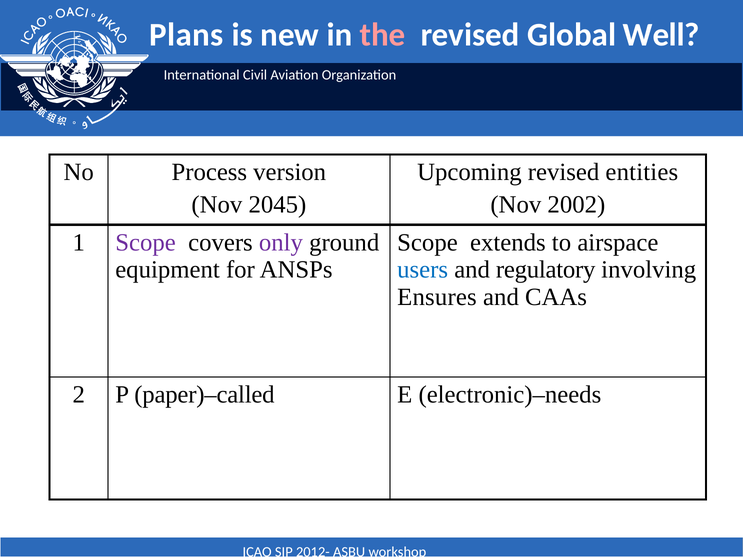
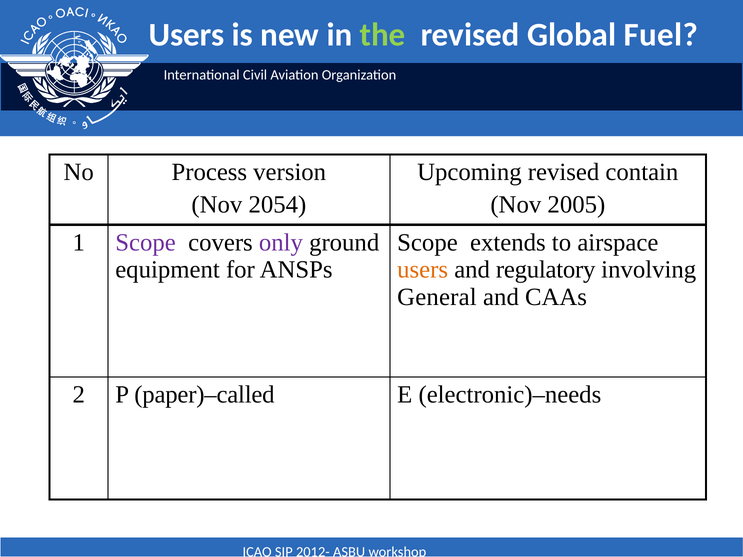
Plans at (186, 35): Plans -> Users
the colour: pink -> light green
Well: Well -> Fuel
entities: entities -> contain
2045: 2045 -> 2054
2002: 2002 -> 2005
users at (423, 270) colour: blue -> orange
Ensures: Ensures -> General
